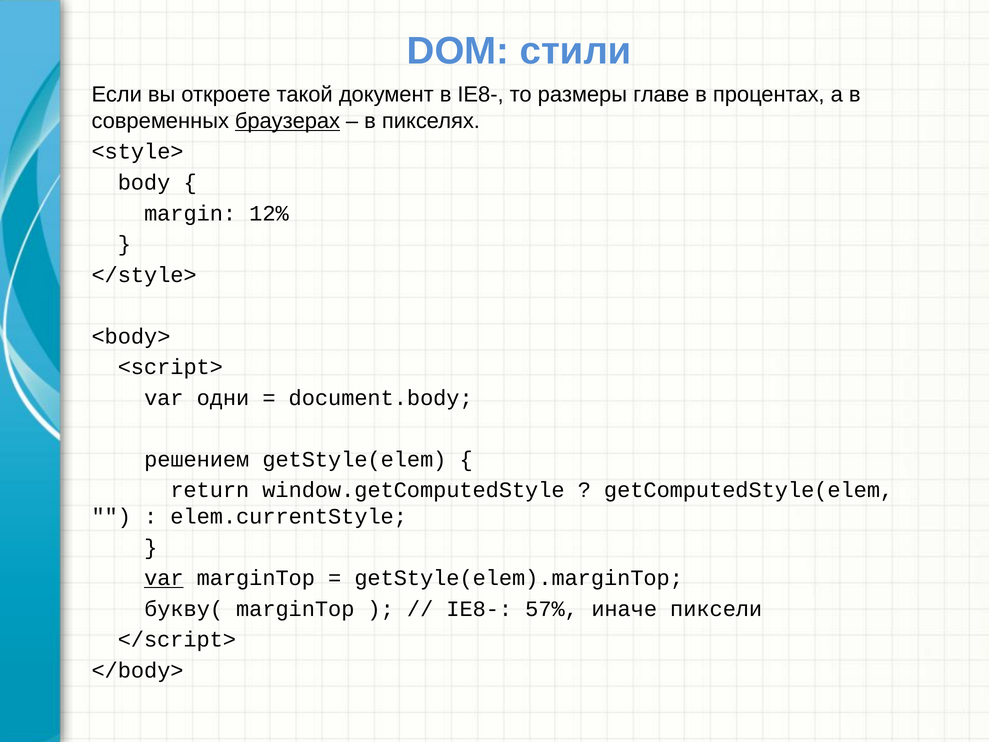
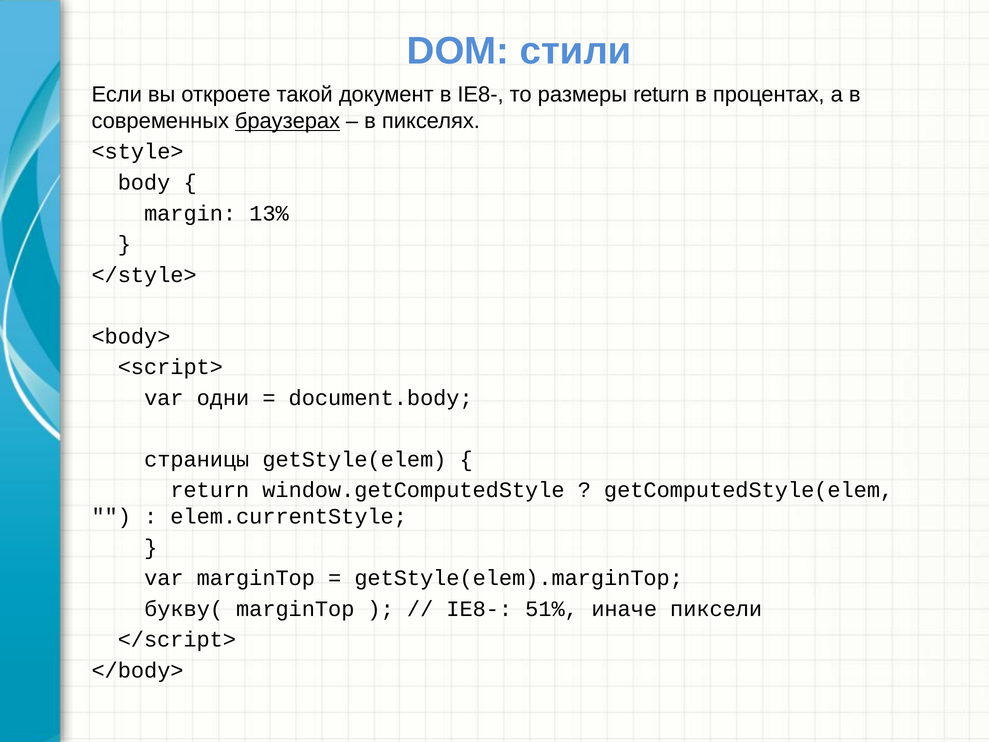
размеры главе: главе -> return
12%: 12% -> 13%
решением: решением -> страницы
var at (164, 578) underline: present -> none
57%: 57% -> 51%
